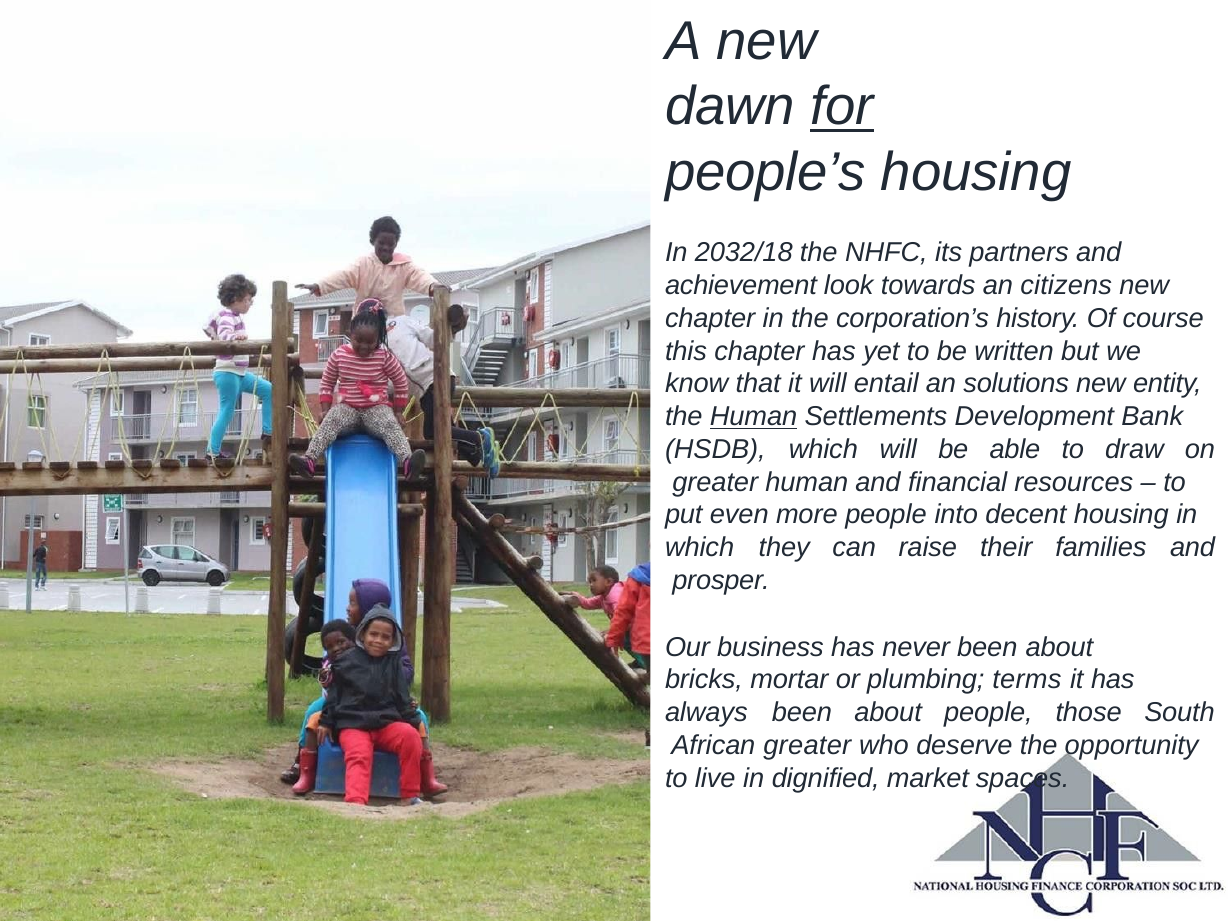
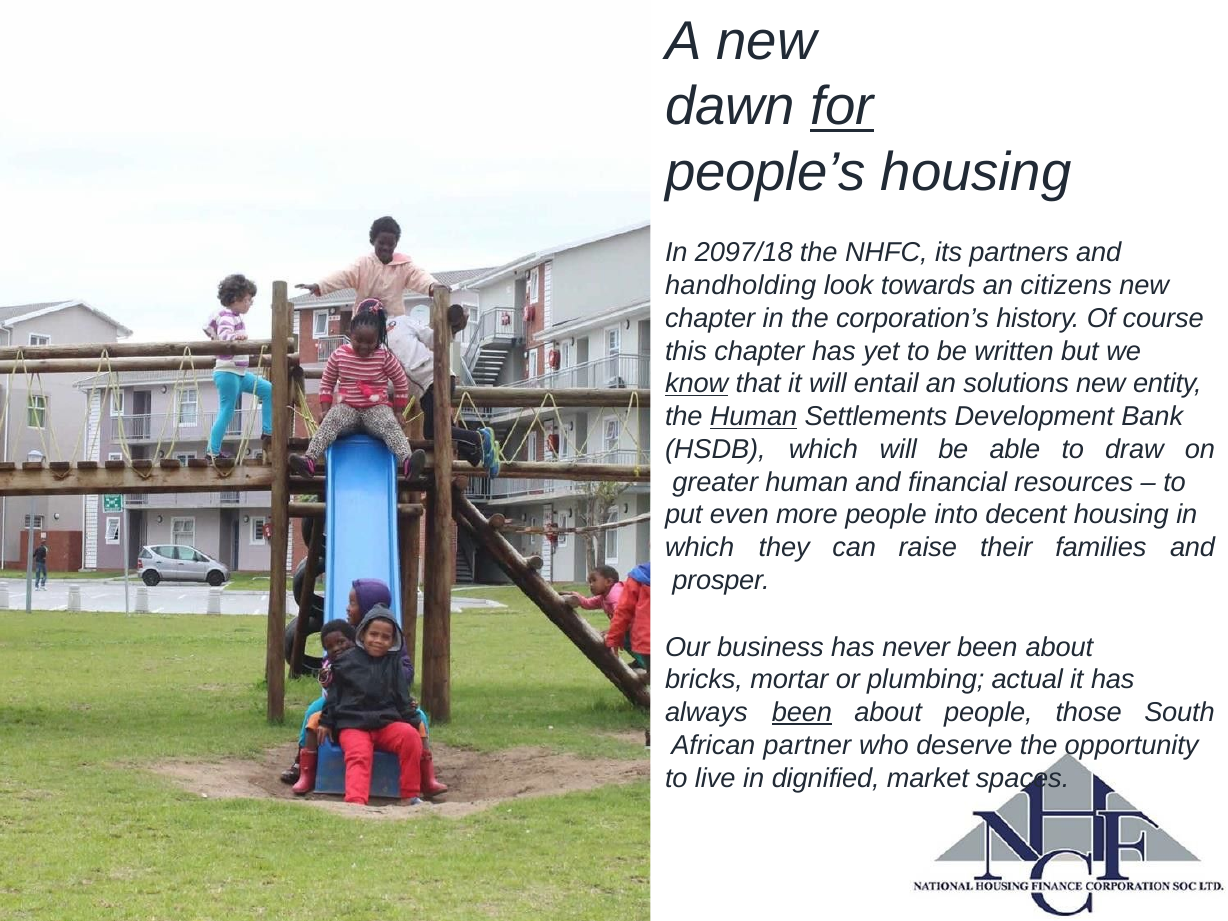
2032/18: 2032/18 -> 2097/18
achievement: achievement -> handholding
know underline: none -> present
terms: terms -> actual
been at (802, 713) underline: none -> present
African greater: greater -> partner
